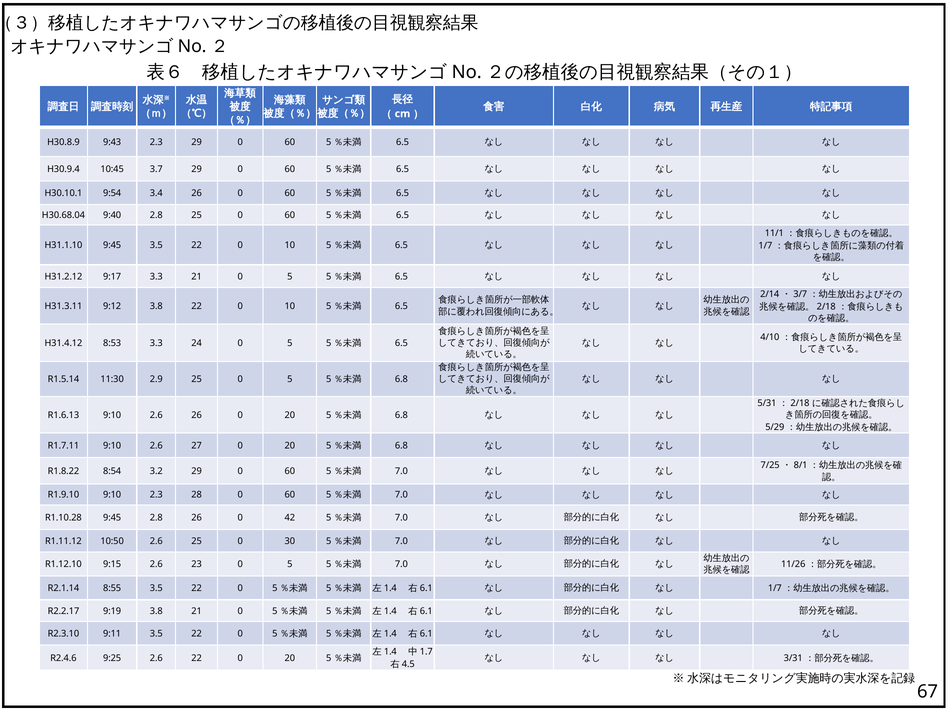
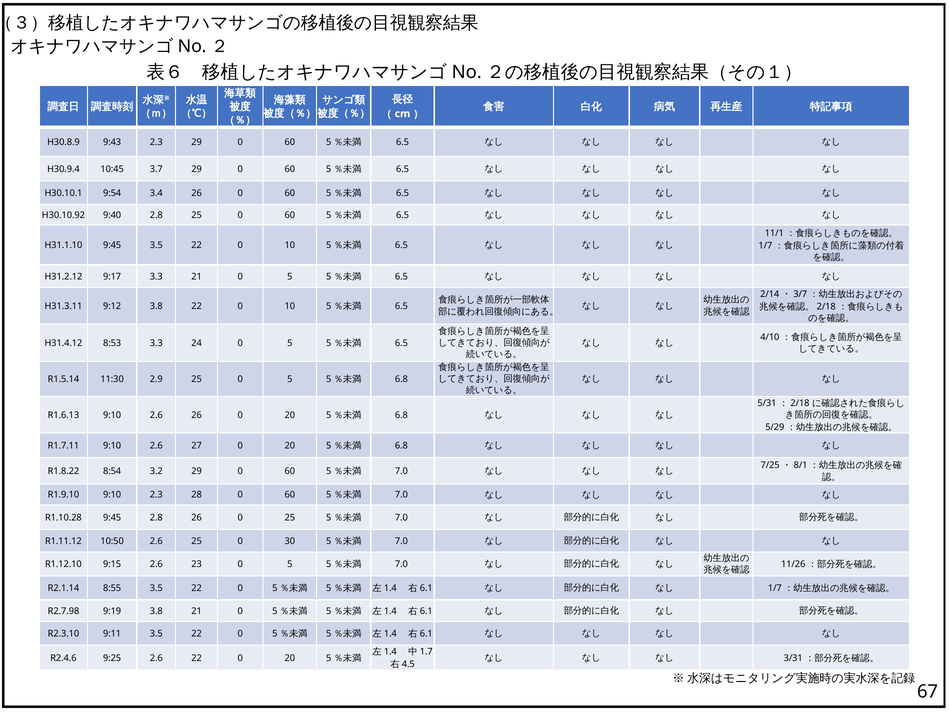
H30.68.04: H30.68.04 -> H30.10.92
0 42: 42 -> 25
R2.2.17: R2.2.17 -> R2.7.98
